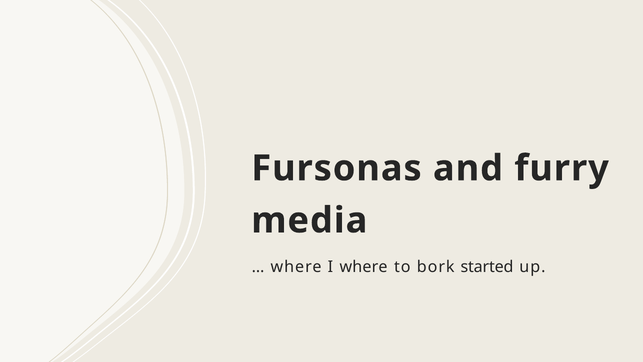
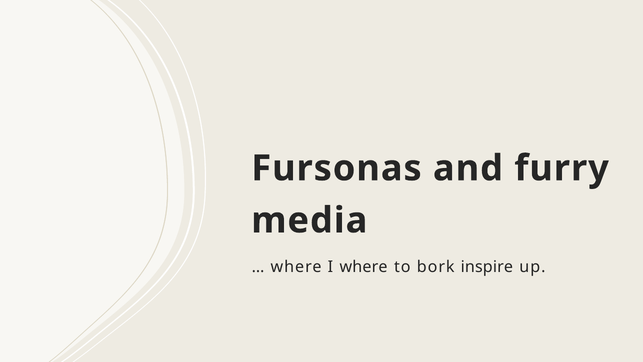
started: started -> inspire
